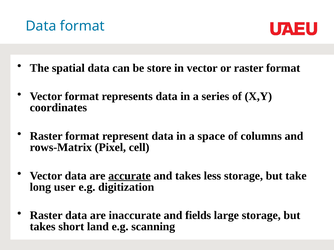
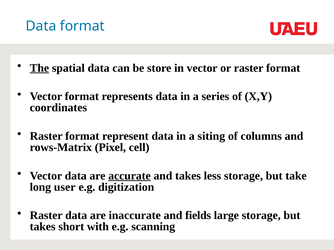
The underline: none -> present
space: space -> siting
land: land -> with
